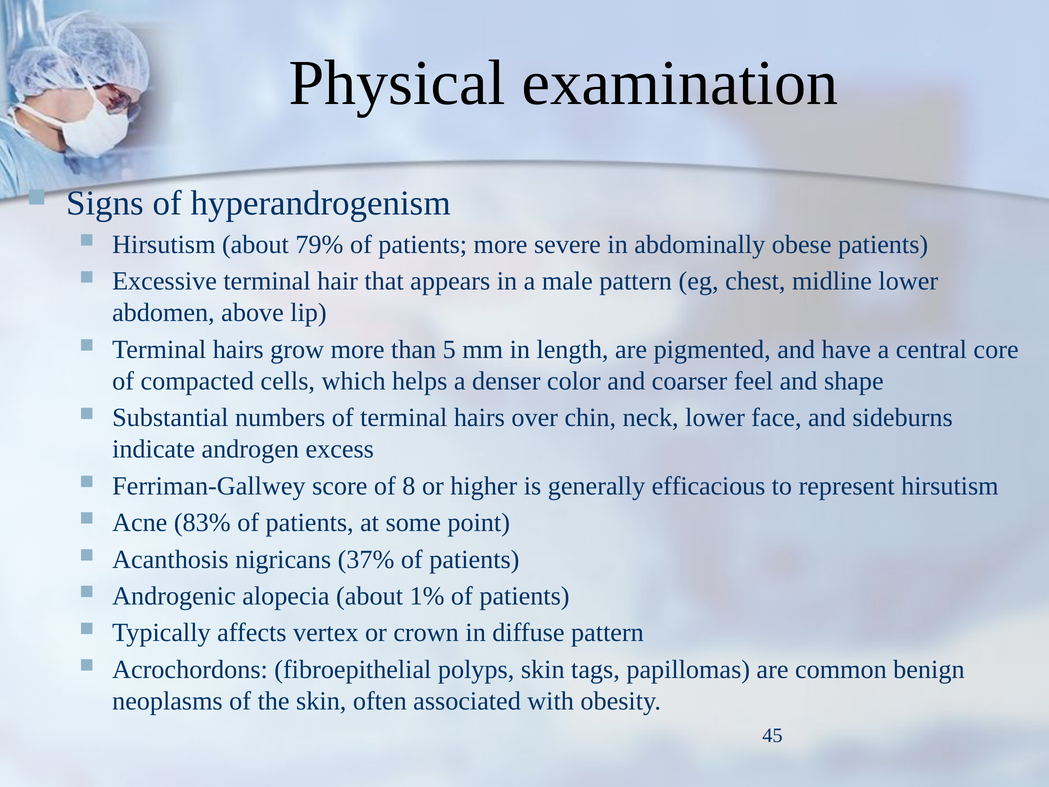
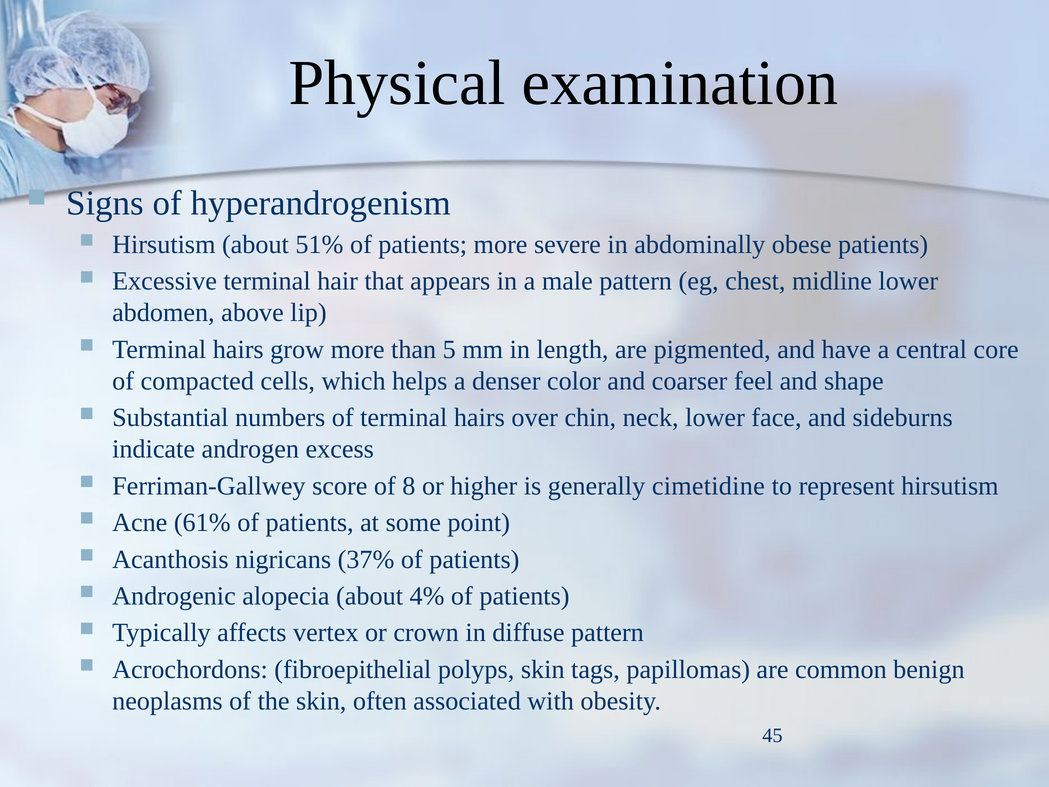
79%: 79% -> 51%
efficacious: efficacious -> cimetidine
83%: 83% -> 61%
1%: 1% -> 4%
